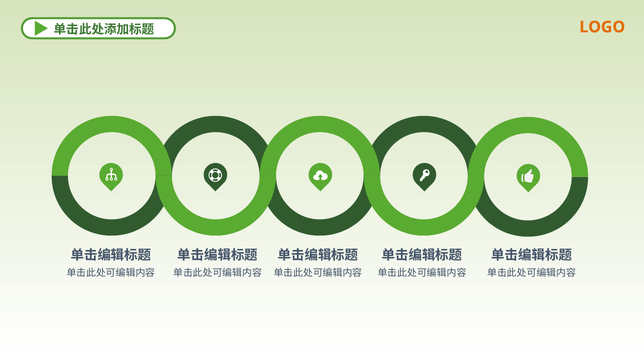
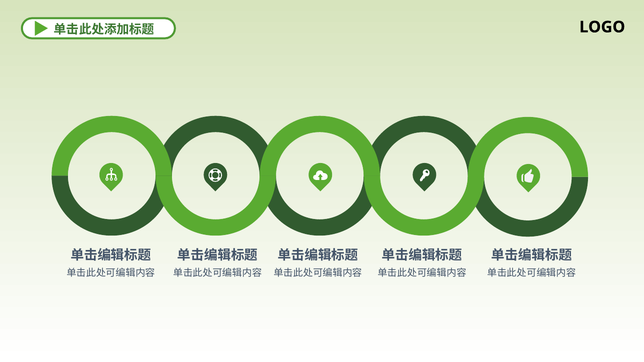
LOGO colour: orange -> black
